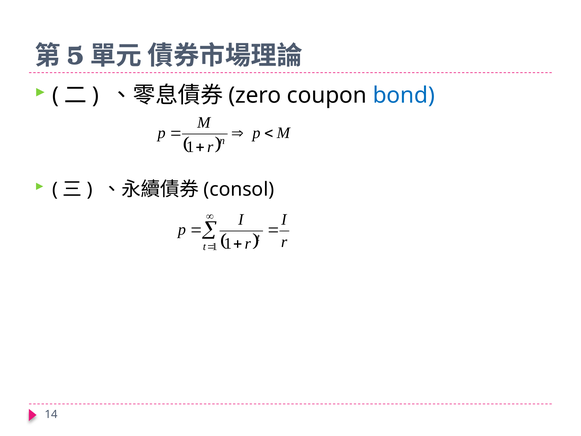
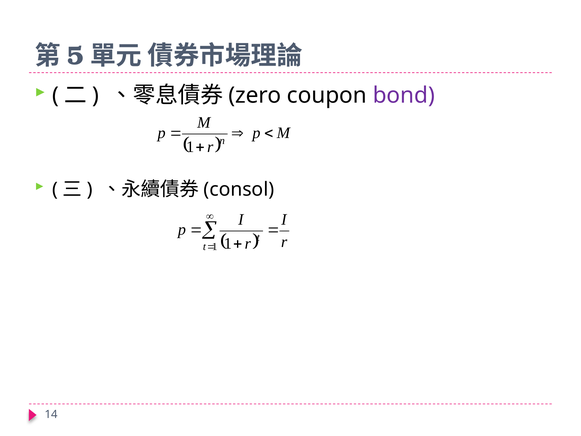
bond colour: blue -> purple
